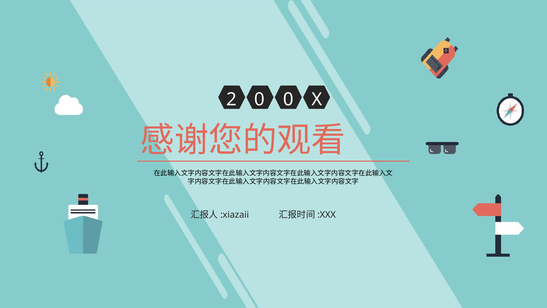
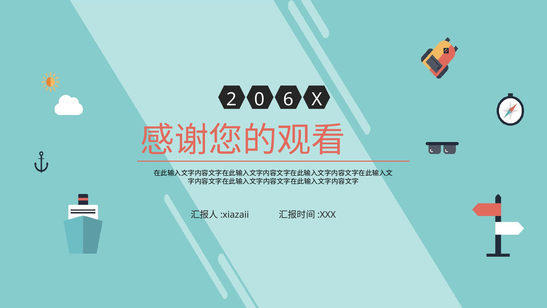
0 0: 0 -> 6
